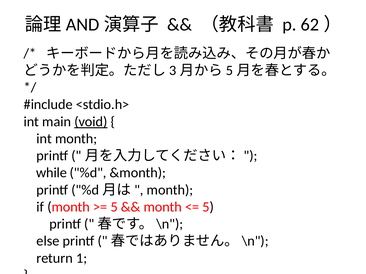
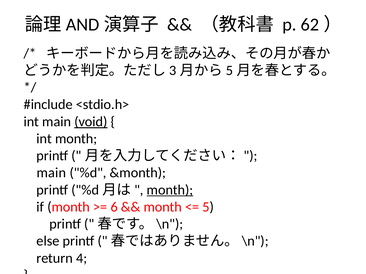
while at (52, 173): while -> main
month at (170, 190) underline: none -> present
5 at (114, 207): 5 -> 6
1: 1 -> 4
